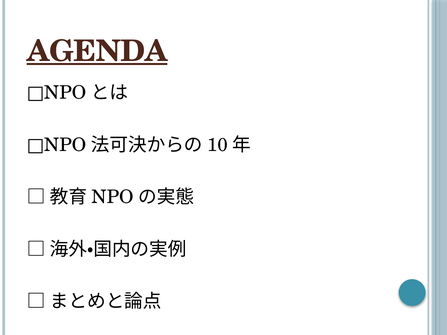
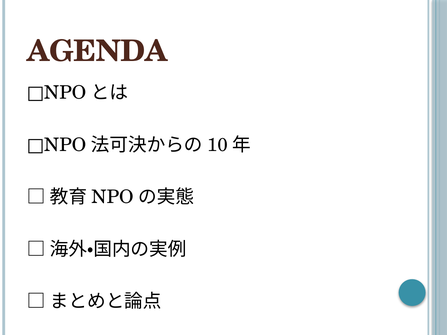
AGENDA underline: present -> none
